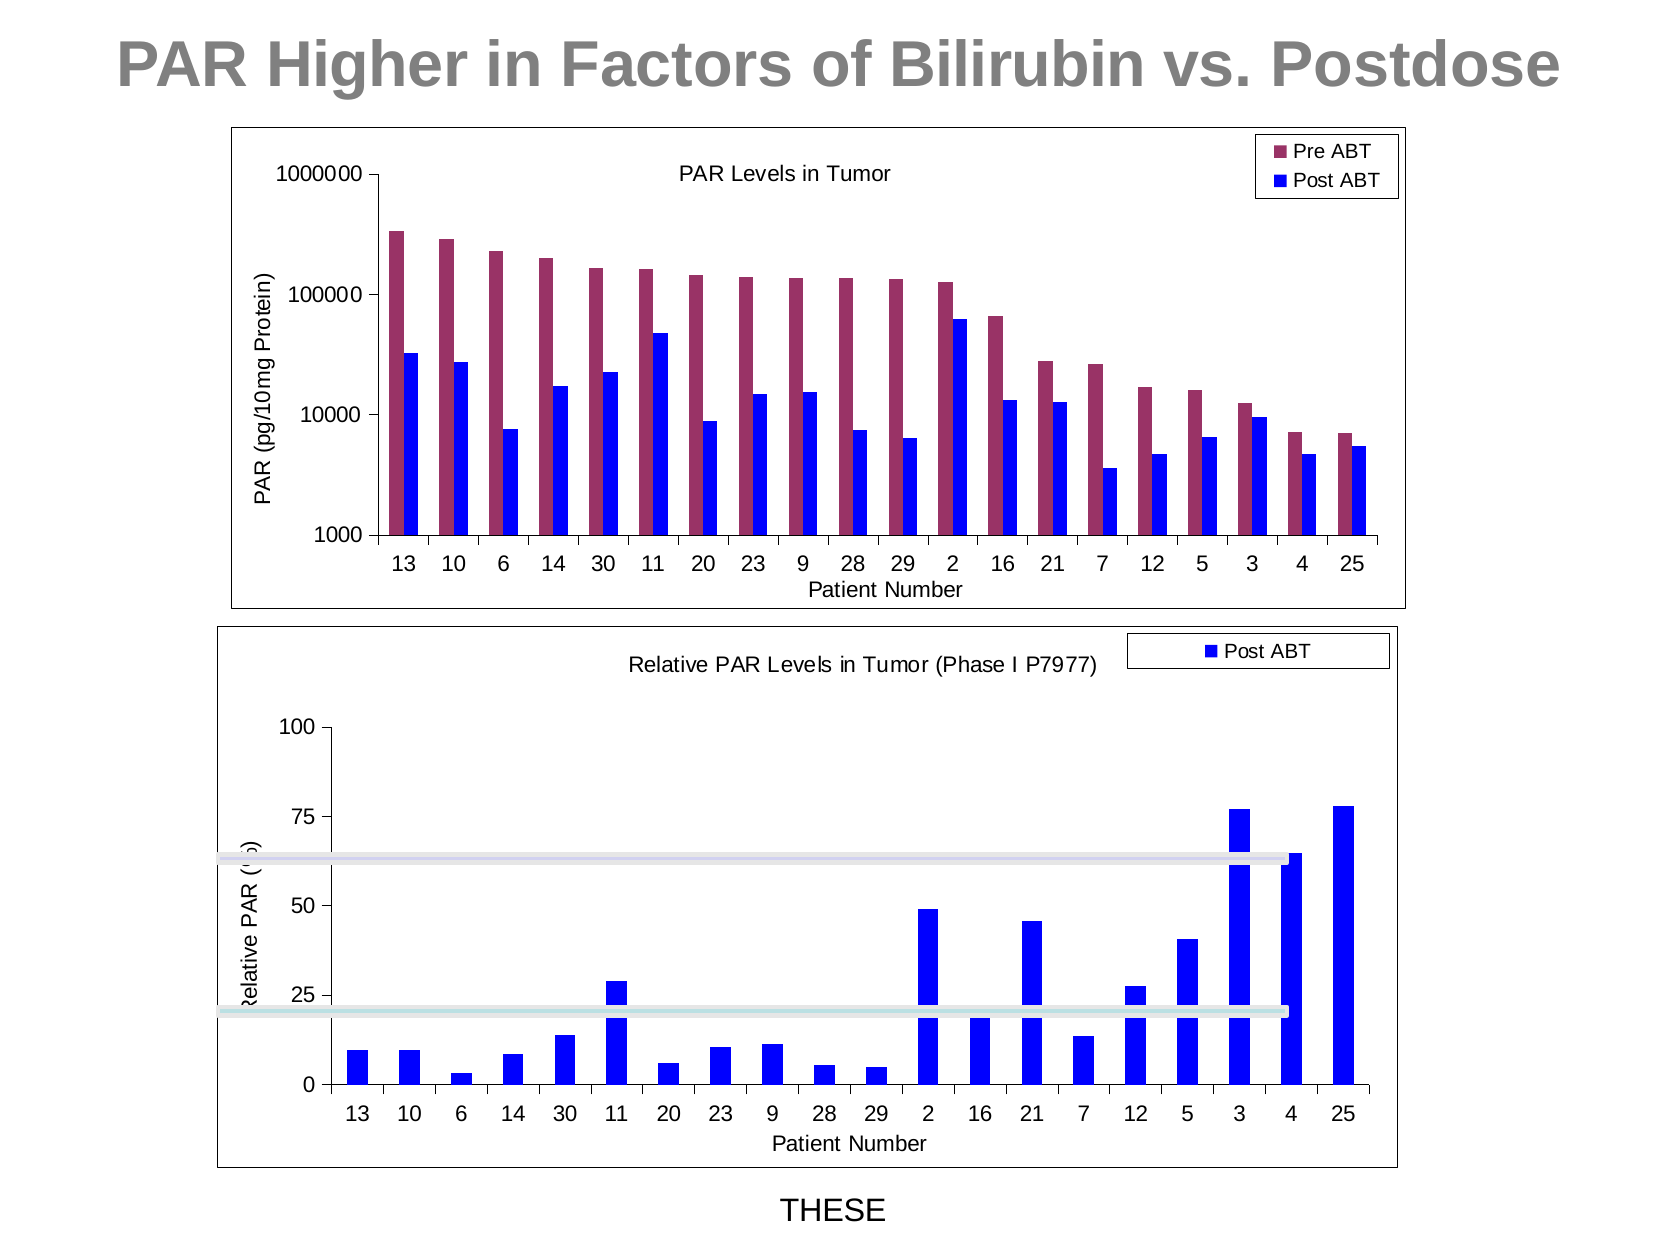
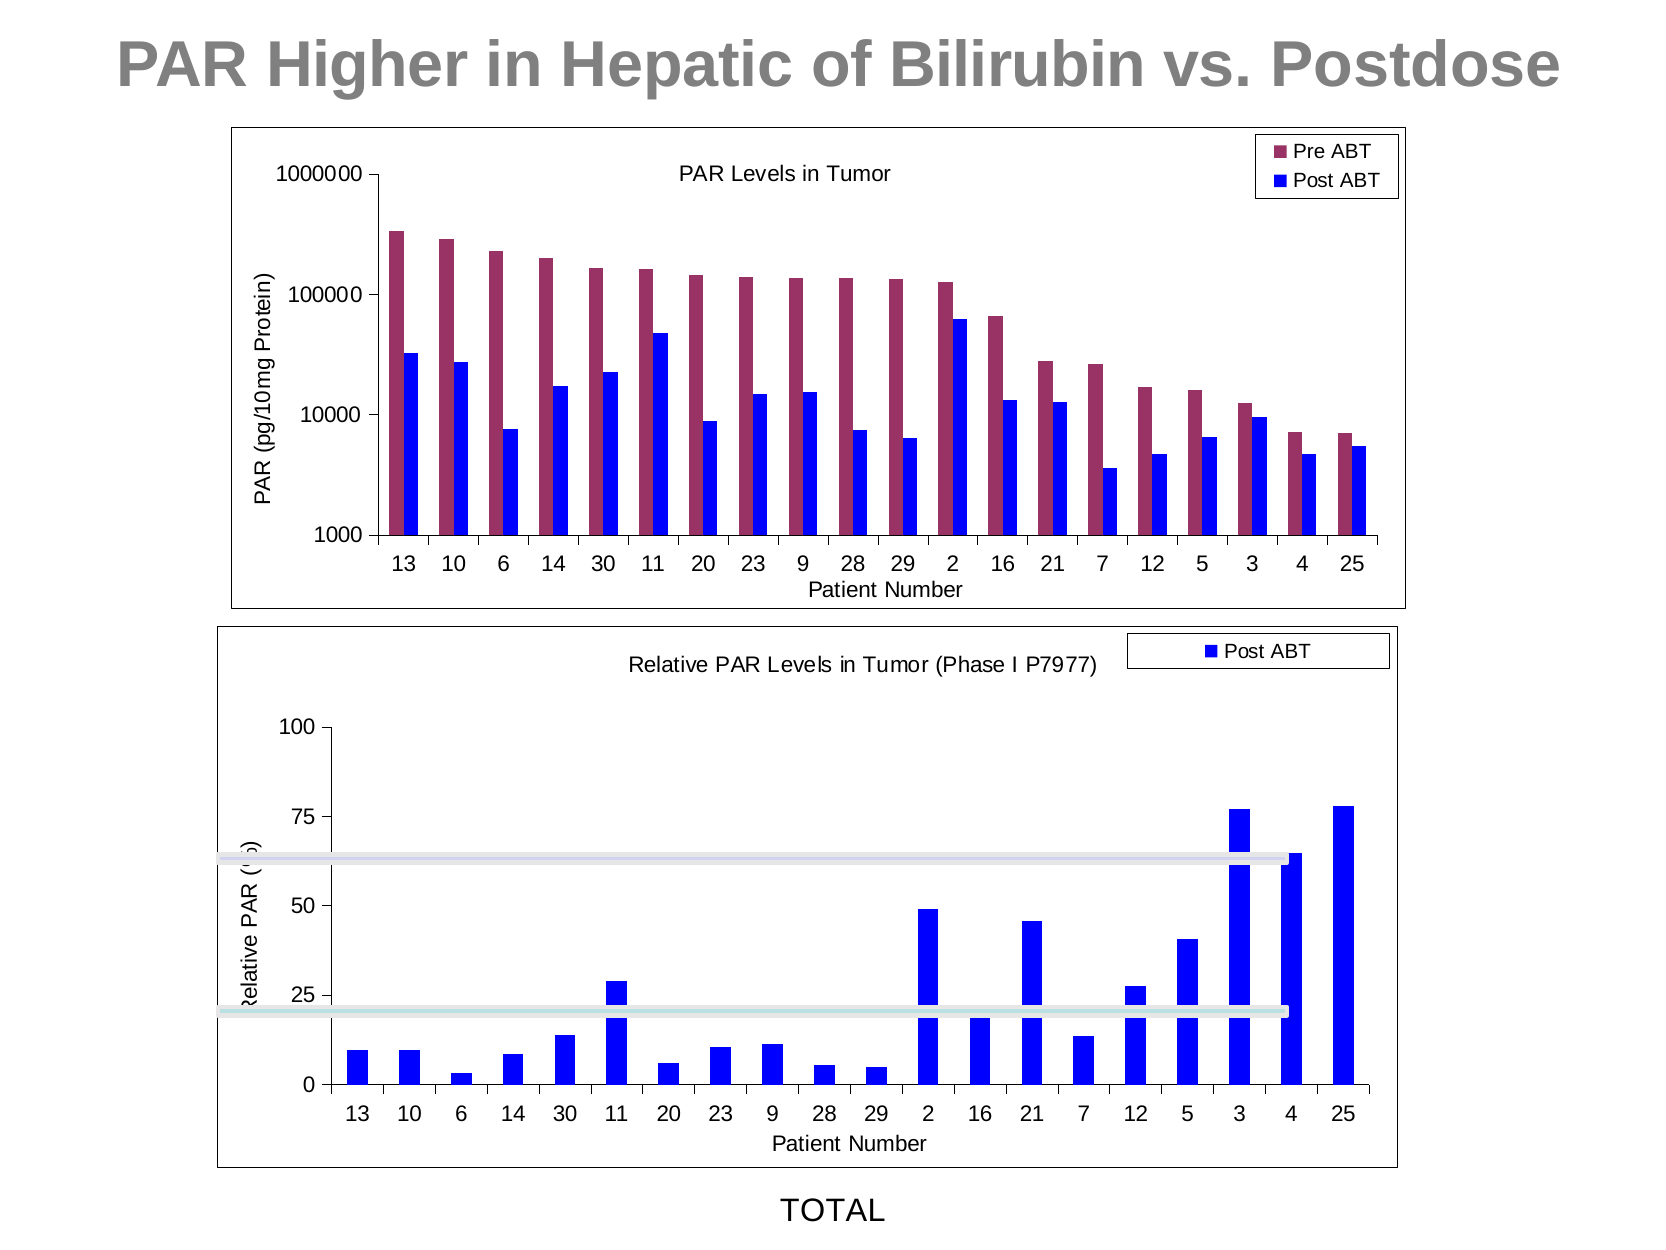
Factors: Factors -> Hepatic
THESE: THESE -> TOTAL
